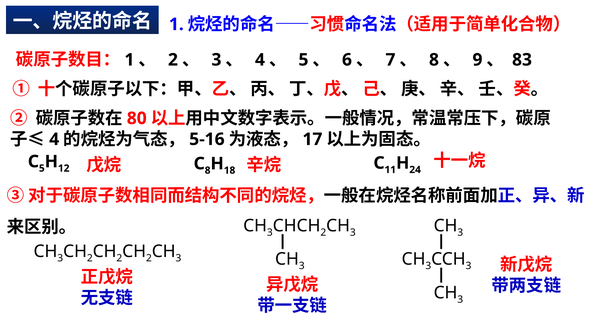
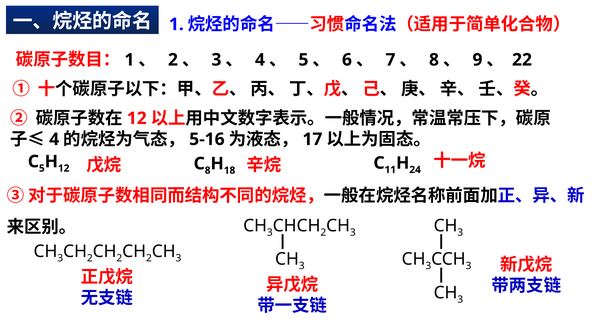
83: 83 -> 22
80 at (137, 118): 80 -> 12
